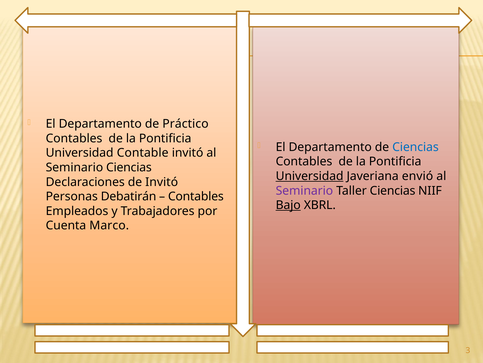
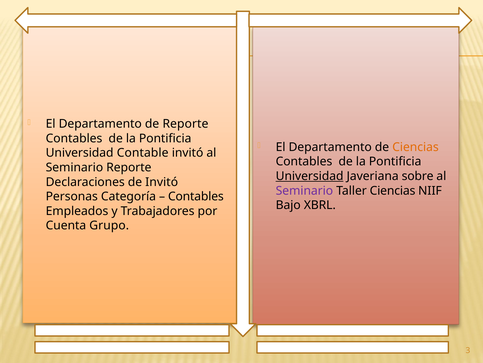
de Práctico: Práctico -> Reporte
Ciencias at (415, 147) colour: blue -> orange
Seminario Ciencias: Ciencias -> Reporte
envió: envió -> sobre
Debatirán: Debatirán -> Categoría
Bajo underline: present -> none
Marco: Marco -> Grupo
